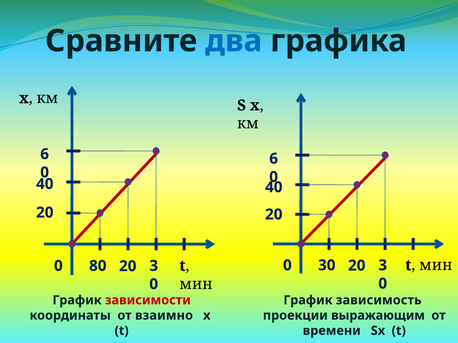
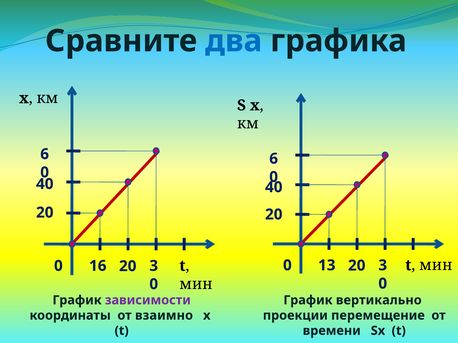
30: 30 -> 13
80: 80 -> 16
зависимости colour: red -> purple
зависимость: зависимость -> вертикально
выражающим: выражающим -> перемещение
